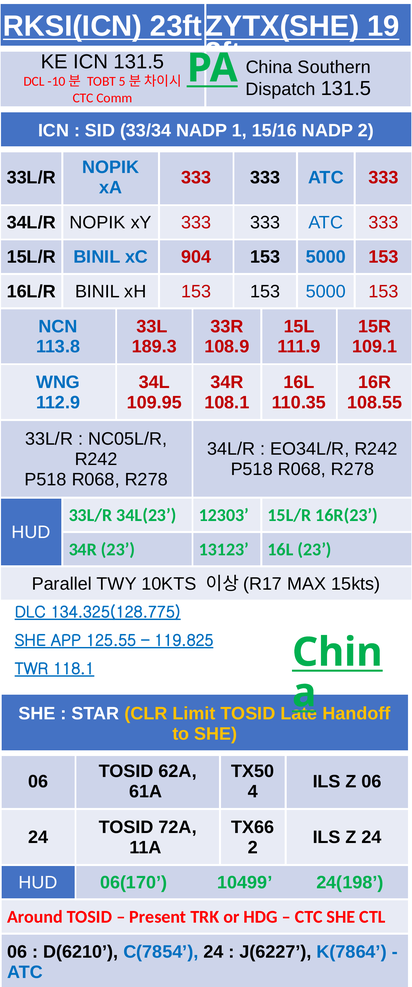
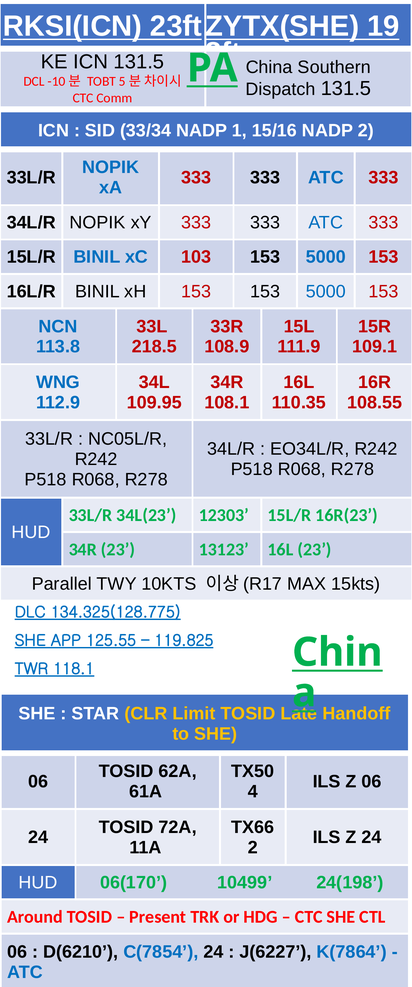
904: 904 -> 103
189.3: 189.3 -> 218.5
